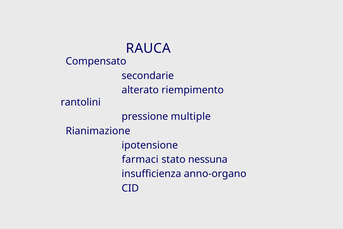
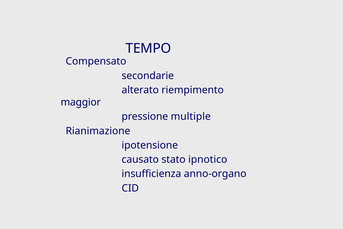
RAUCA: RAUCA -> TEMPO
rantolini: rantolini -> maggior
farmaci: farmaci -> causato
nessuna: nessuna -> ipnotico
